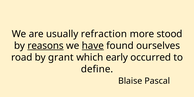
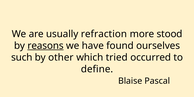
have underline: present -> none
road: road -> such
grant: grant -> other
early: early -> tried
